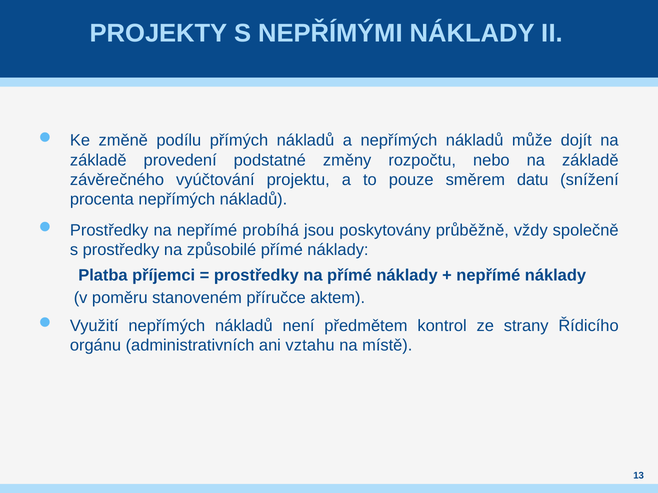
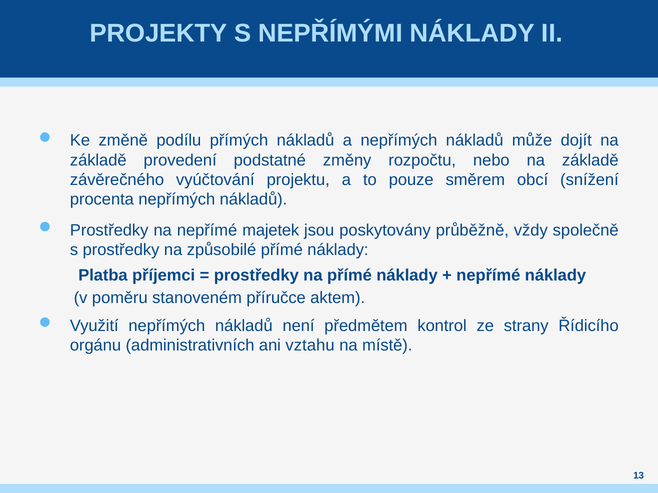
datu: datu -> obcí
probíhá: probíhá -> majetek
